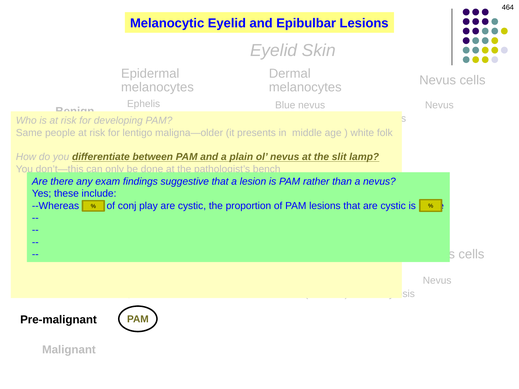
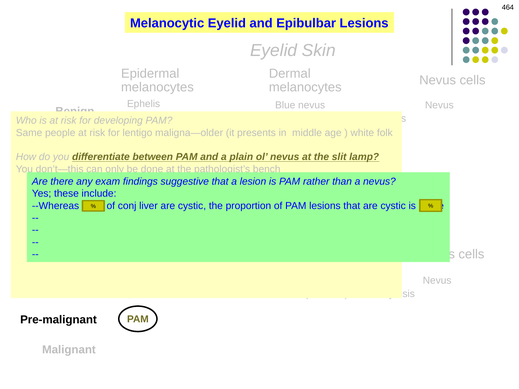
play: play -> liver
